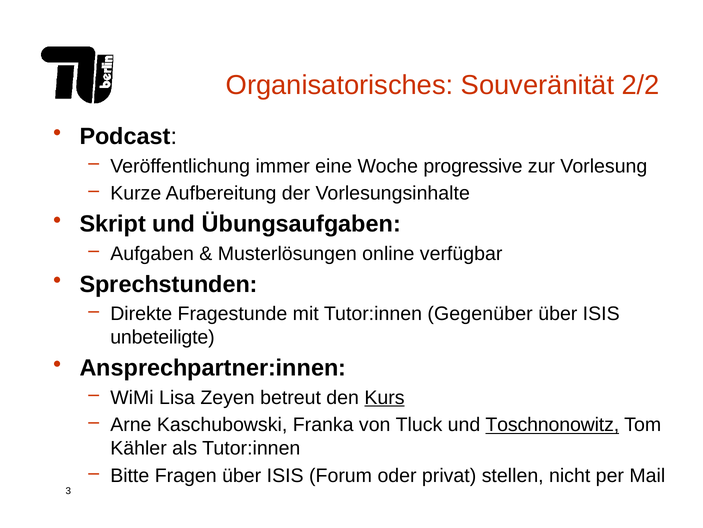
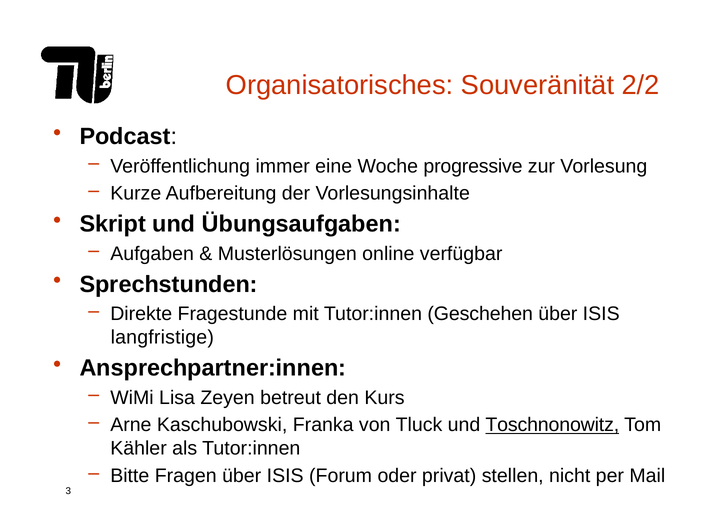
Gegenüber: Gegenüber -> Geschehen
unbeteiligte: unbeteiligte -> langfristige
Kurs underline: present -> none
